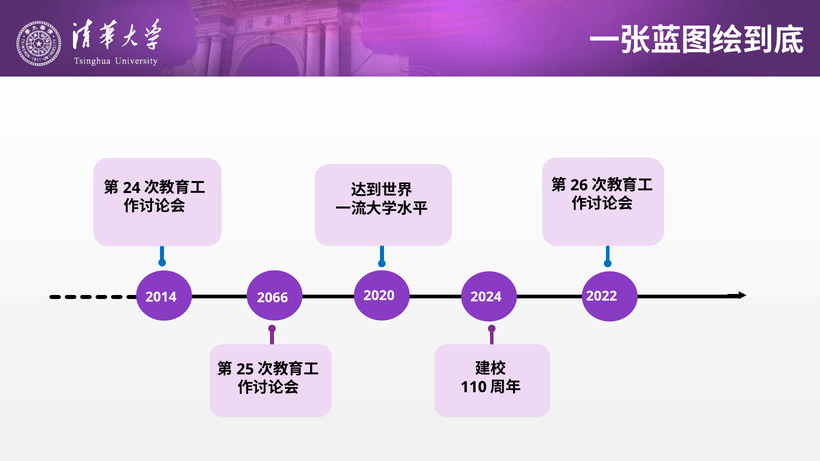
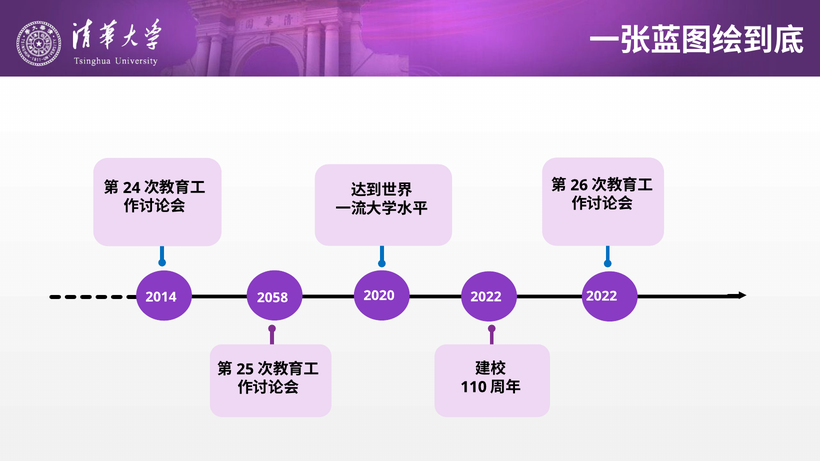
2066: 2066 -> 2058
2020 2024: 2024 -> 2022
